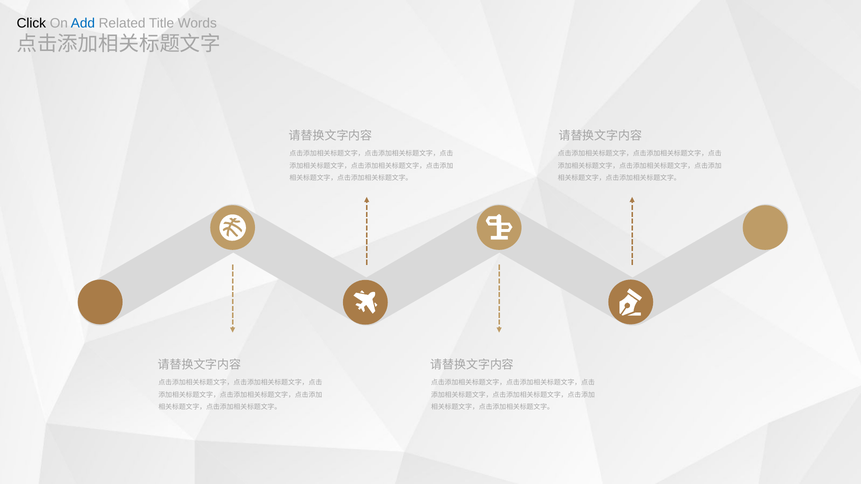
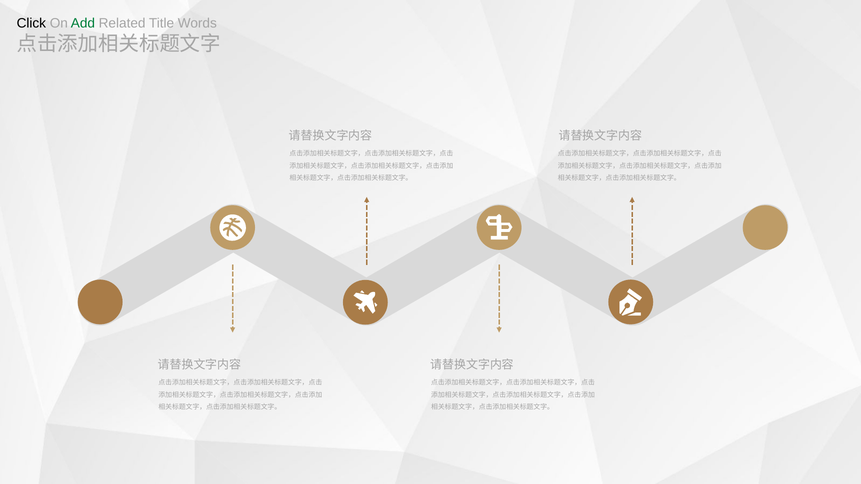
Add colour: blue -> green
